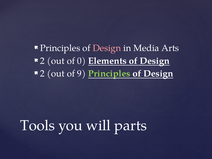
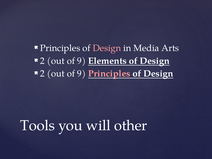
0 at (81, 61): 0 -> 9
Principles at (109, 74) colour: light green -> pink
parts: parts -> other
